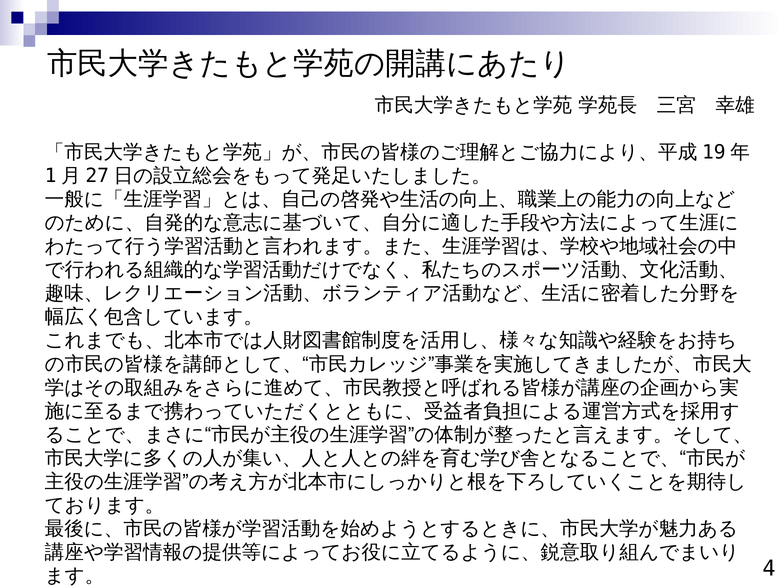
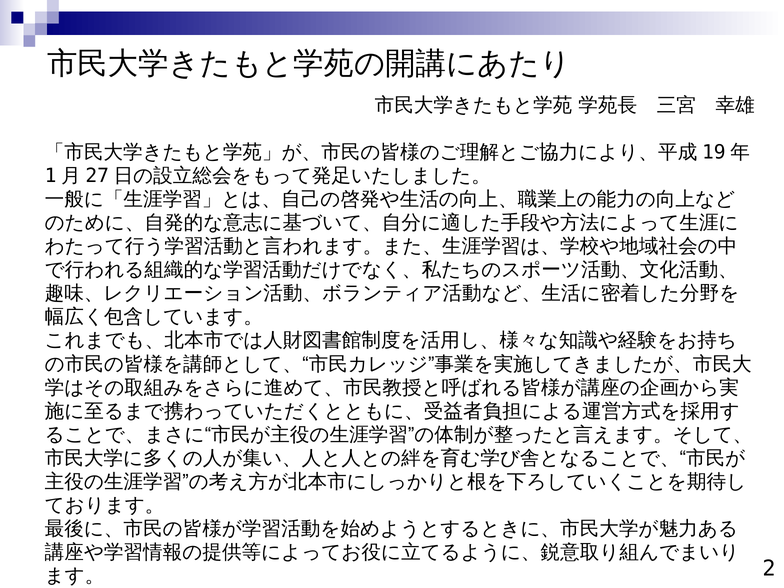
4: 4 -> 2
